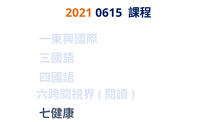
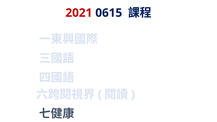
2021 colour: orange -> red
